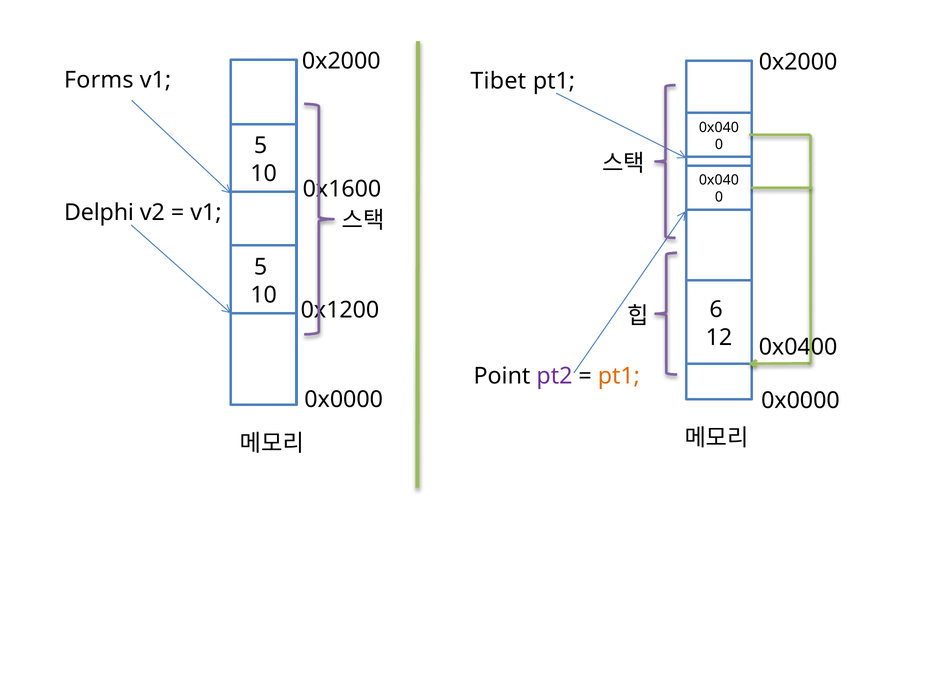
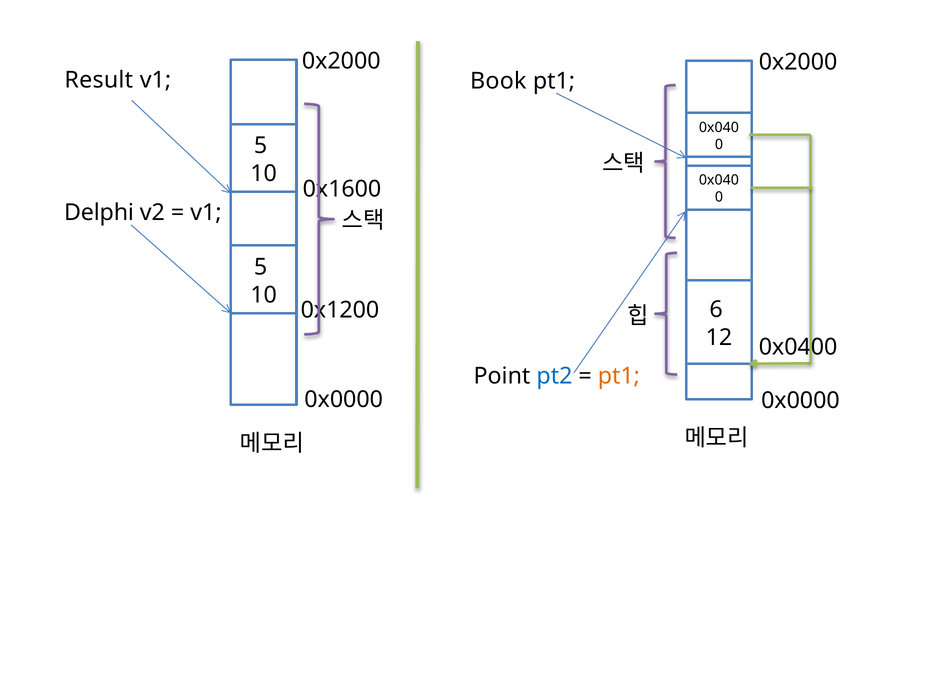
Forms: Forms -> Result
Tibet: Tibet -> Book
pt2 colour: purple -> blue
